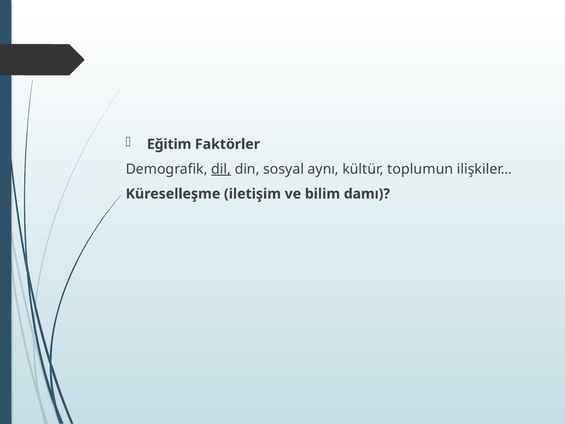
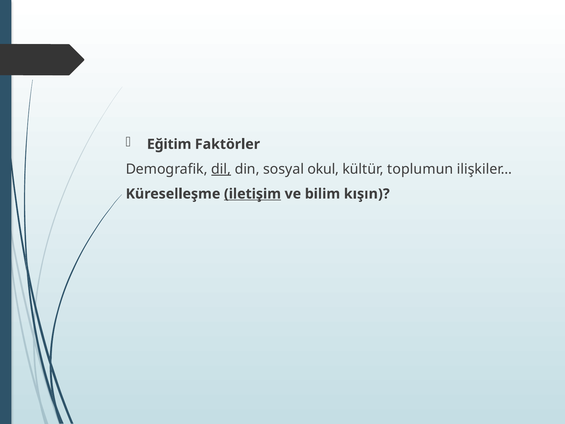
aynı: aynı -> okul
iletişim underline: none -> present
damı: damı -> kışın
